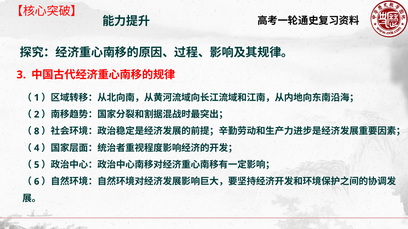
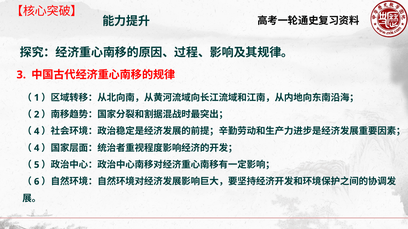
8 at (37, 132): 8 -> 4
